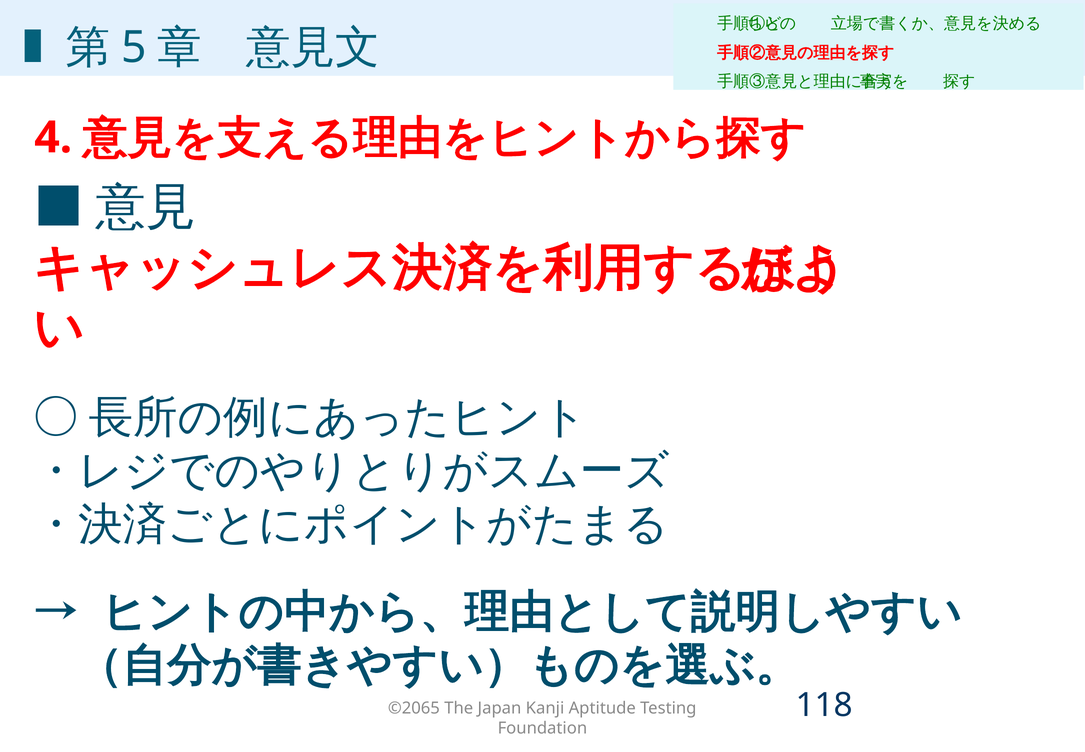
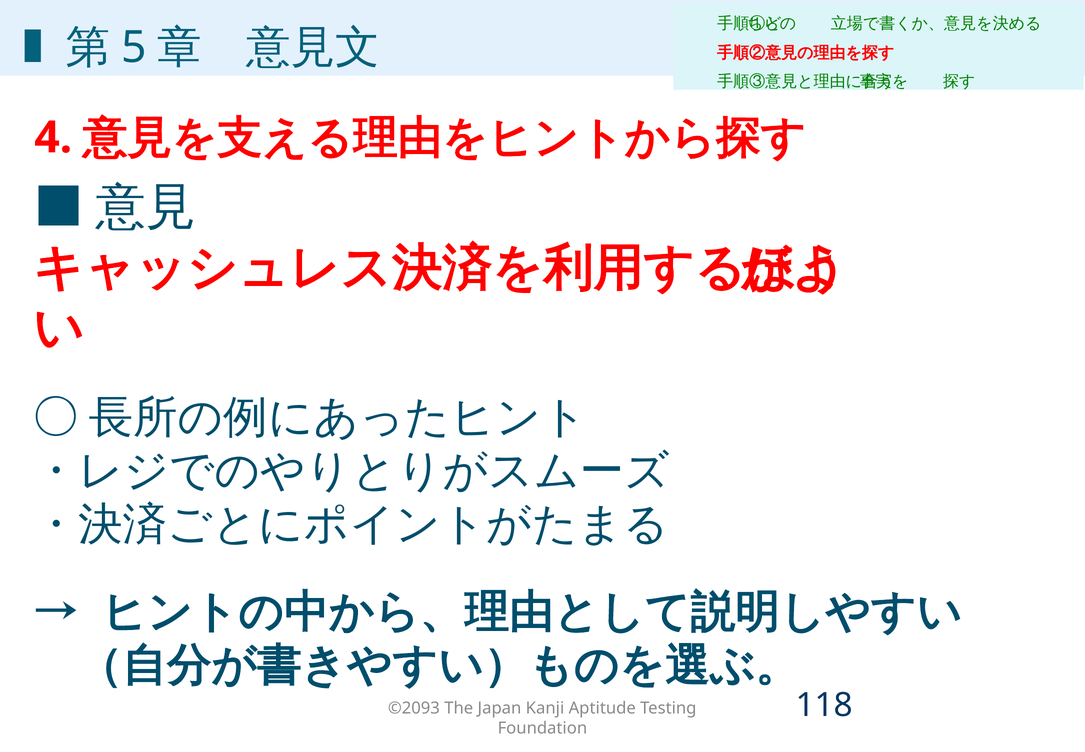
©2065: ©2065 -> ©2093
